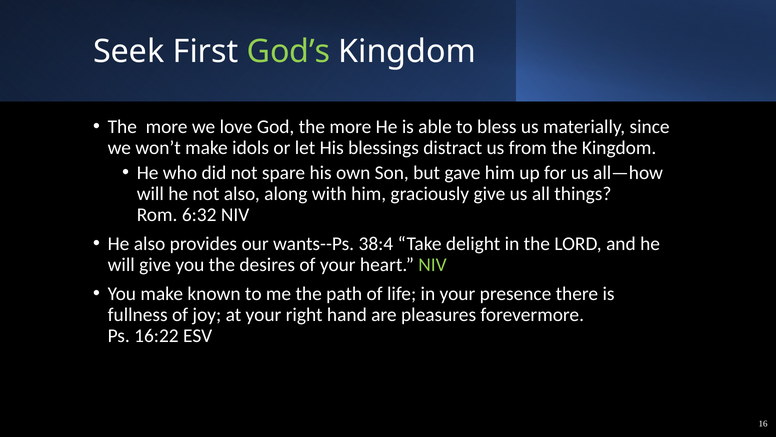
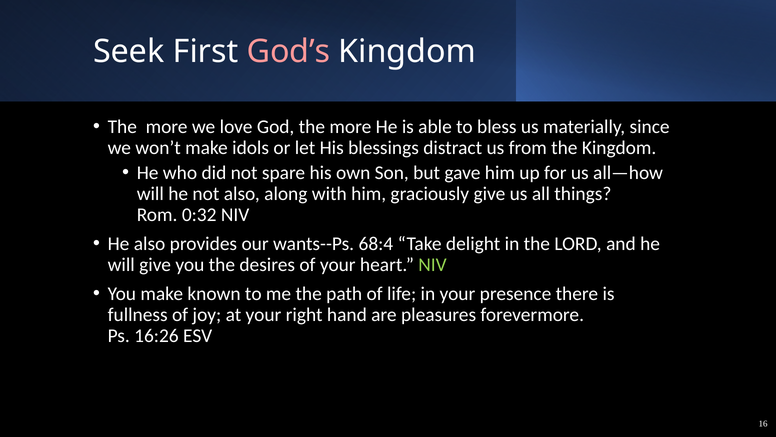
God’s colour: light green -> pink
6:32: 6:32 -> 0:32
38:4: 38:4 -> 68:4
16:22: 16:22 -> 16:26
